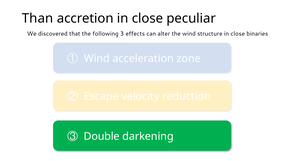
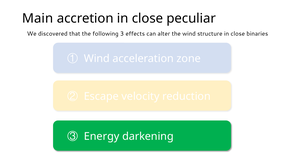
Than: Than -> Main
Double: Double -> Energy
